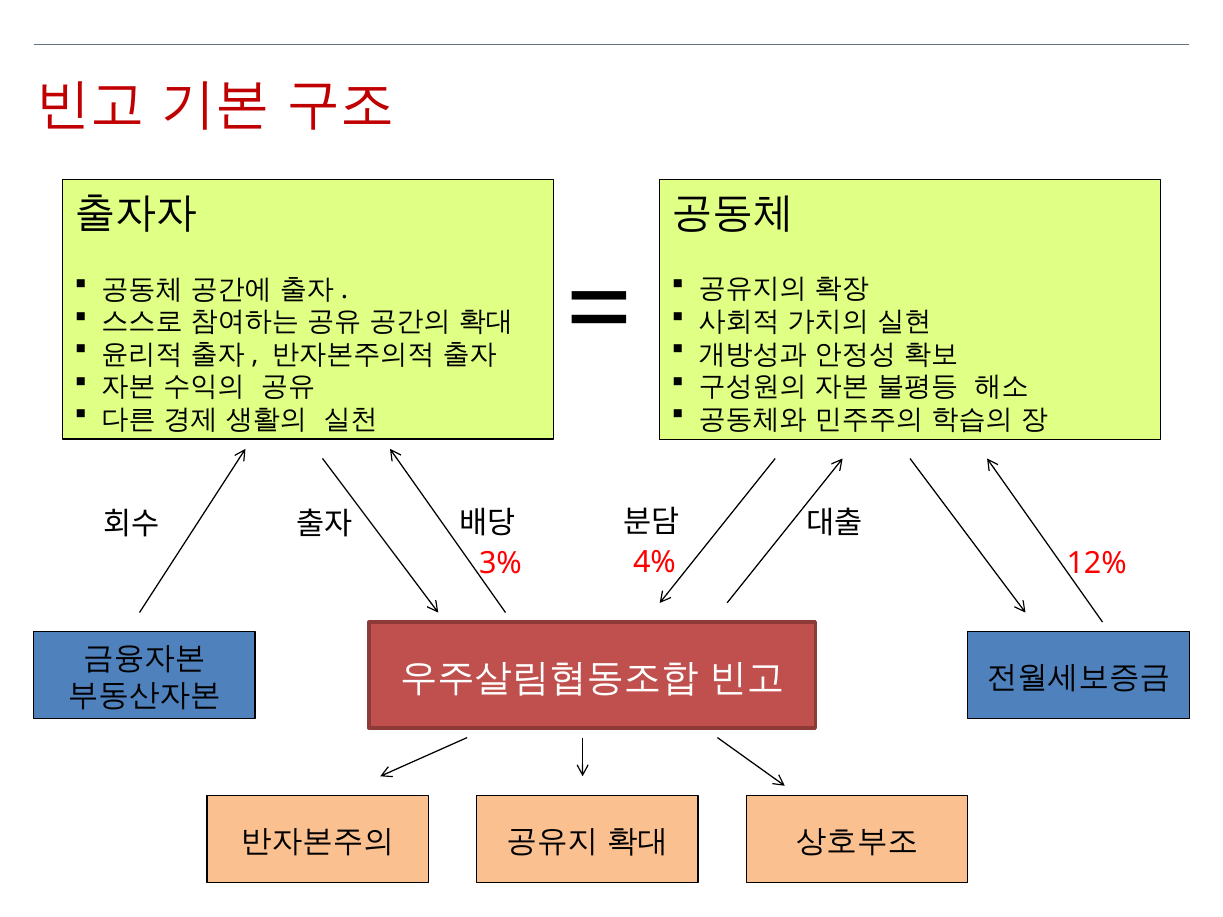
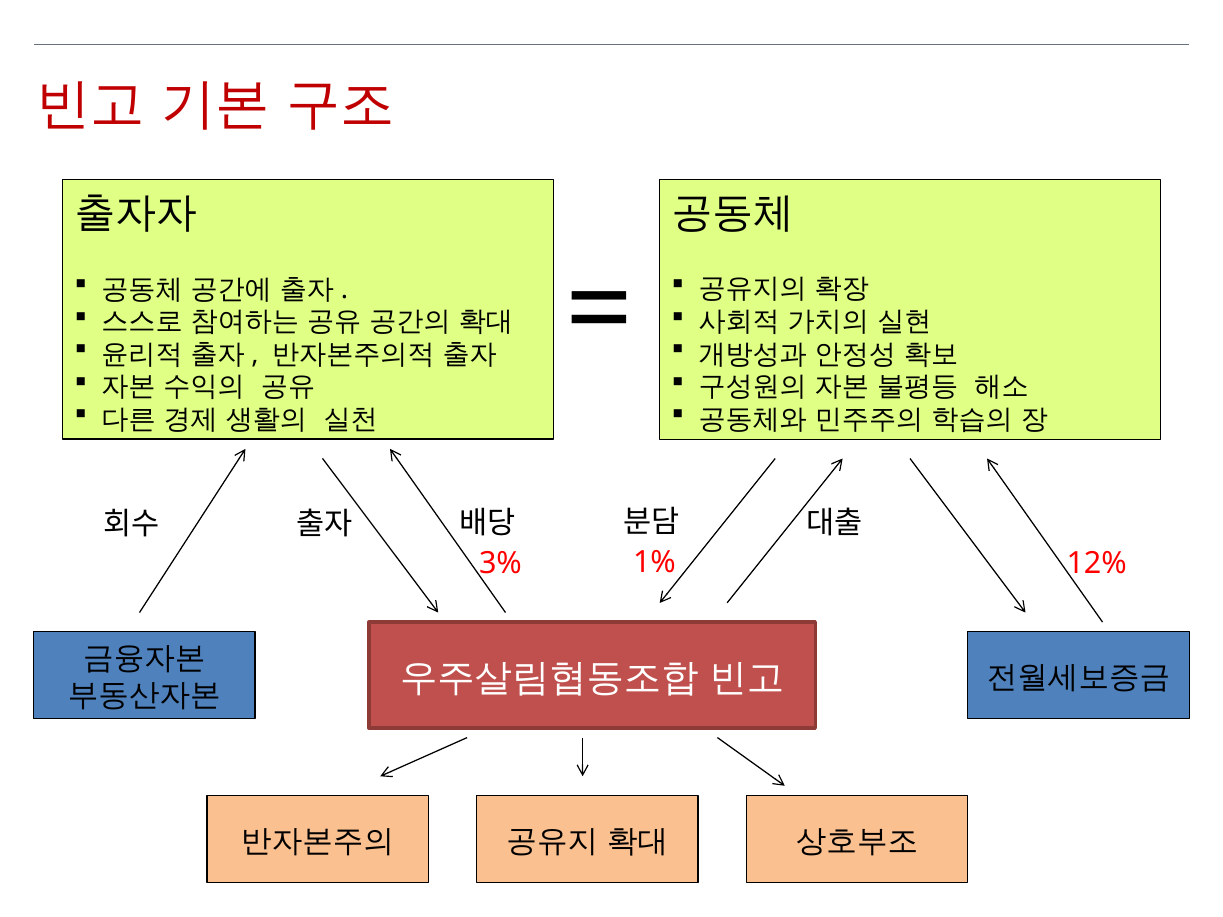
4%: 4% -> 1%
